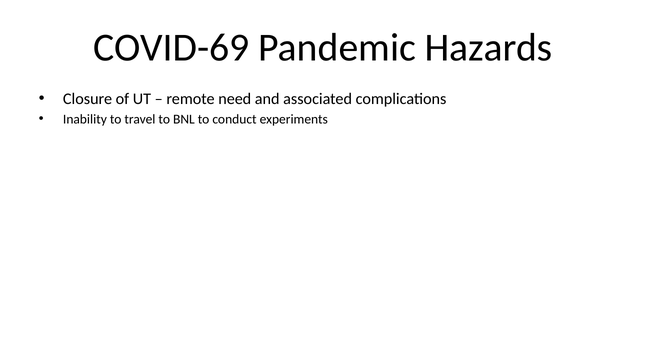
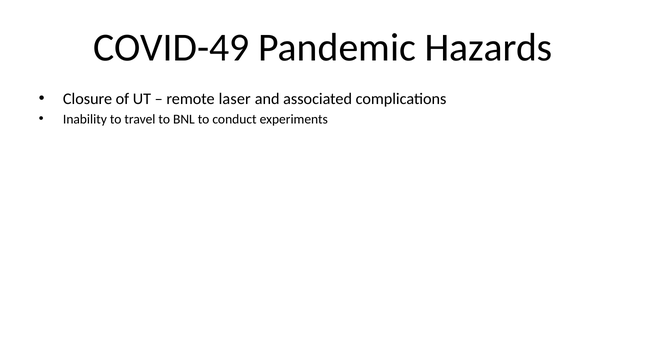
COVID-69: COVID-69 -> COVID-49
need: need -> laser
